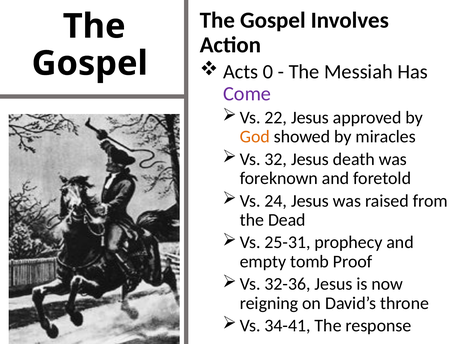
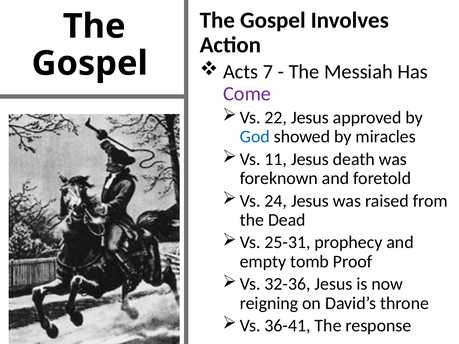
0: 0 -> 7
God colour: orange -> blue
32: 32 -> 11
34-41: 34-41 -> 36-41
